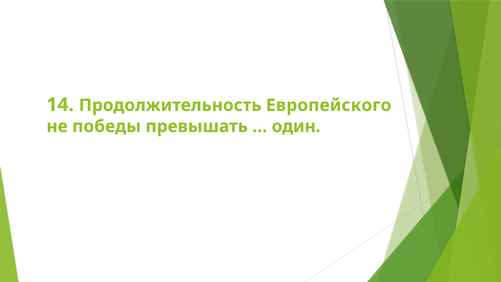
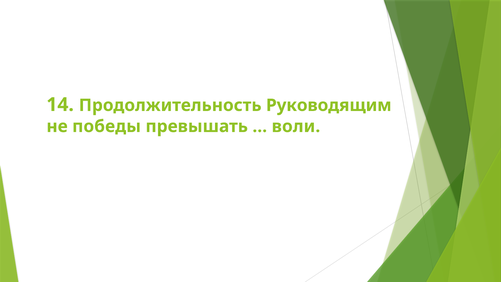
Европейского: Европейского -> Руководящим
один: один -> воли
